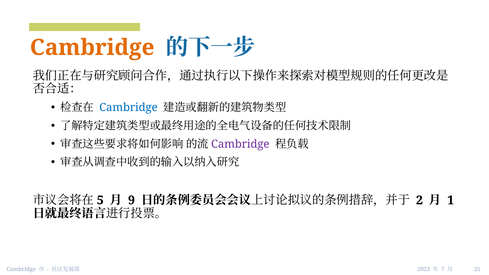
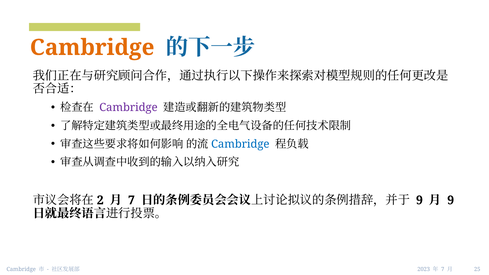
Cambridge at (128, 108) colour: blue -> purple
Cambridge at (240, 144) colour: purple -> blue
5: 5 -> 2
9 at (131, 200): 9 -> 7
2 at (419, 200): 2 -> 9
1 at (451, 200): 1 -> 9
